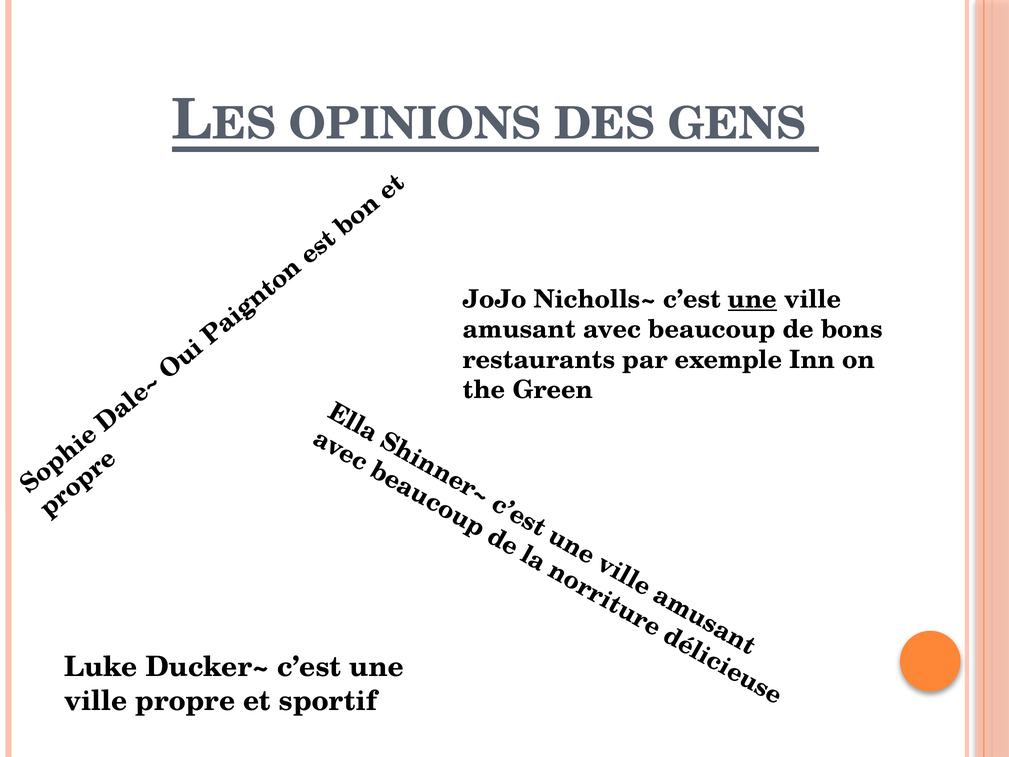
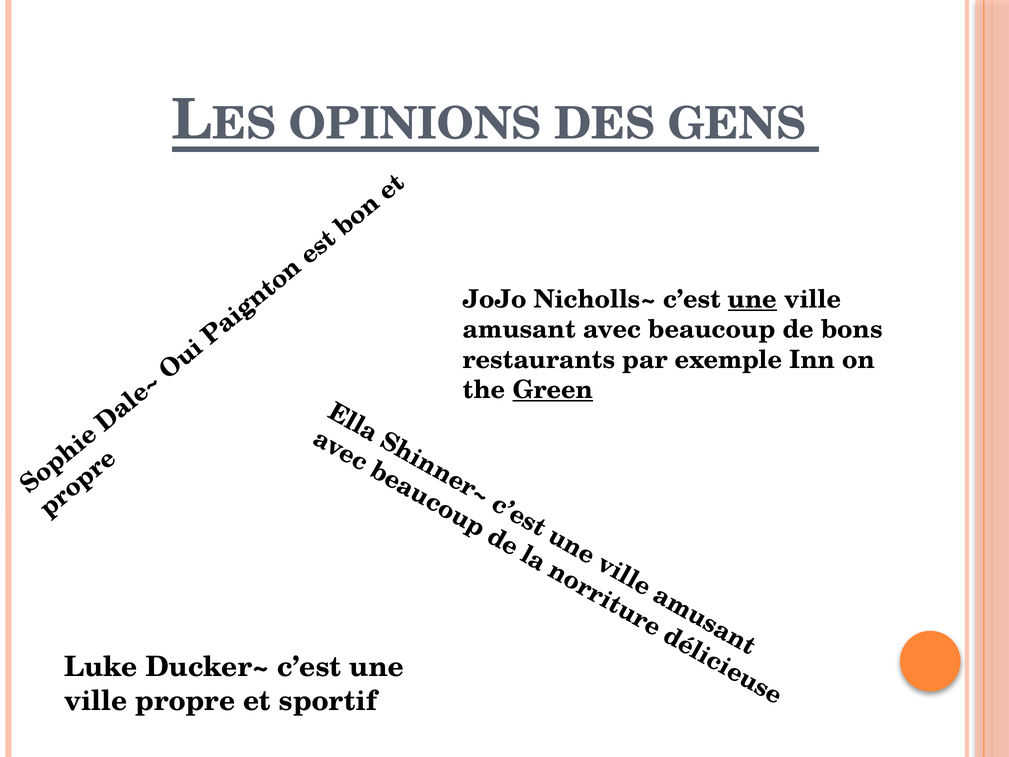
Green underline: none -> present
